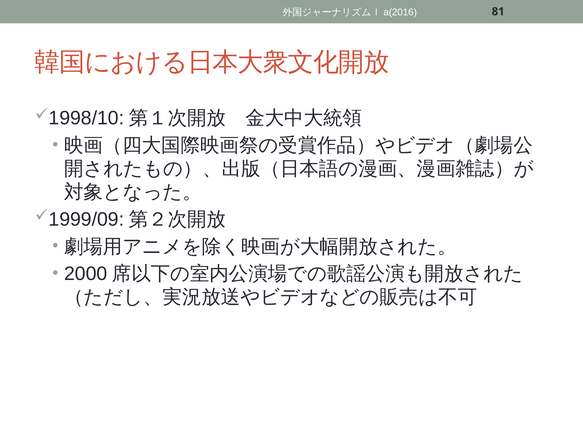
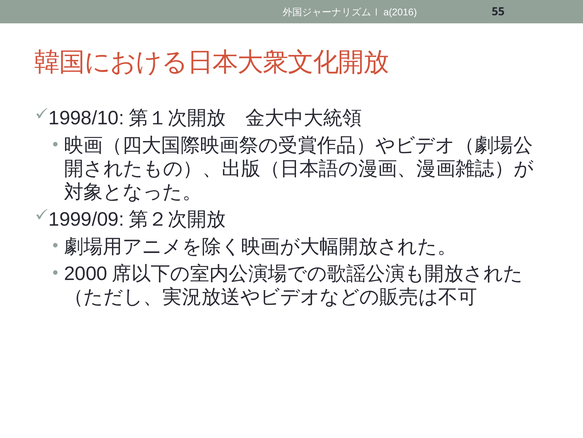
81: 81 -> 55
